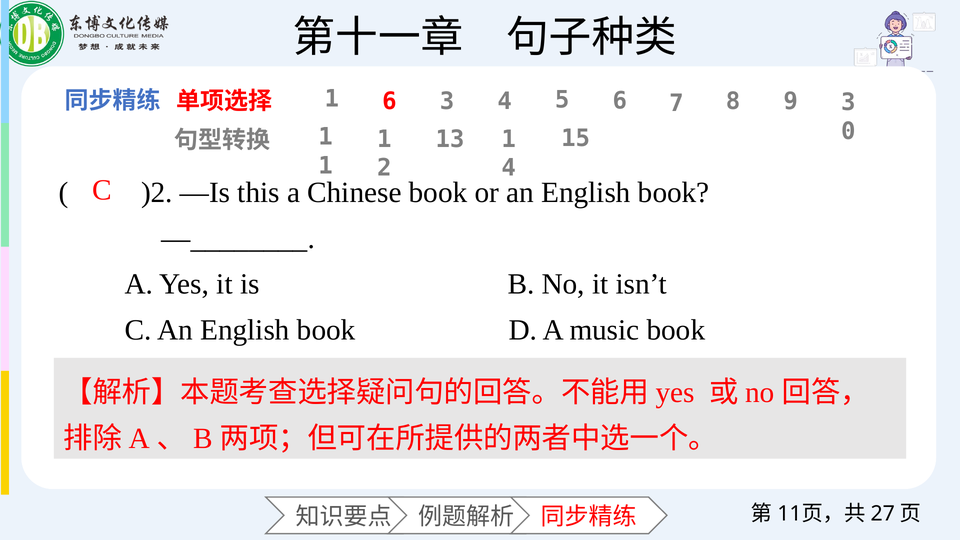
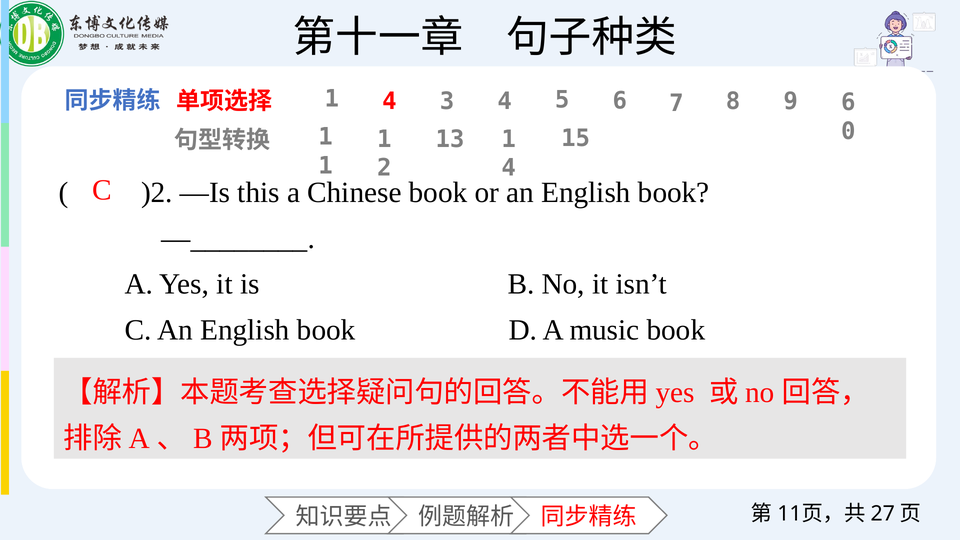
6 at (389, 101): 6 -> 4
9 3: 3 -> 6
